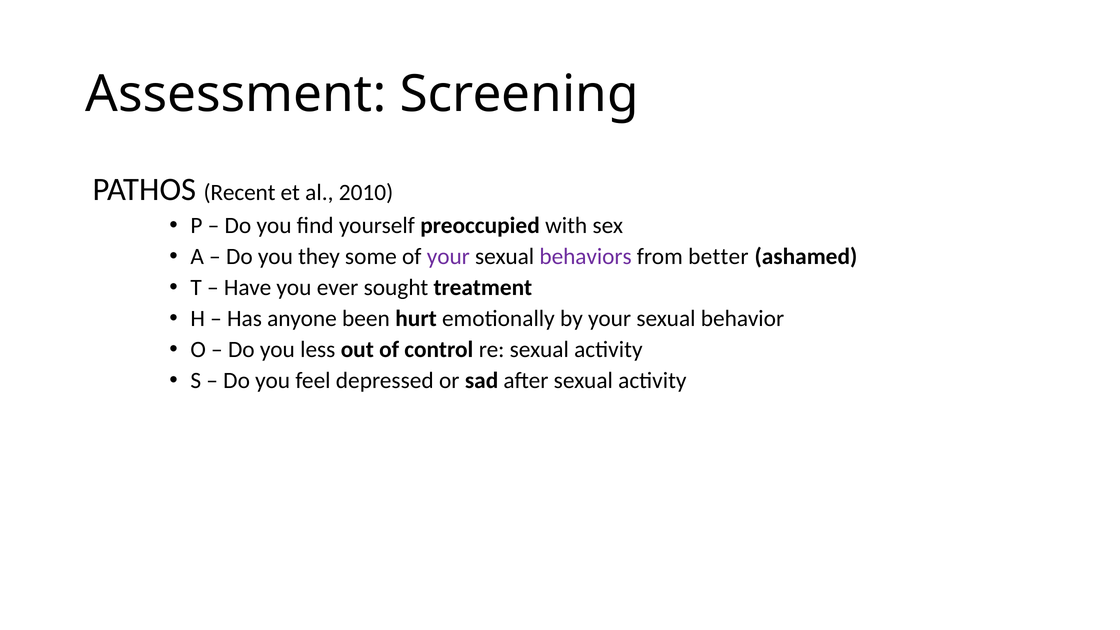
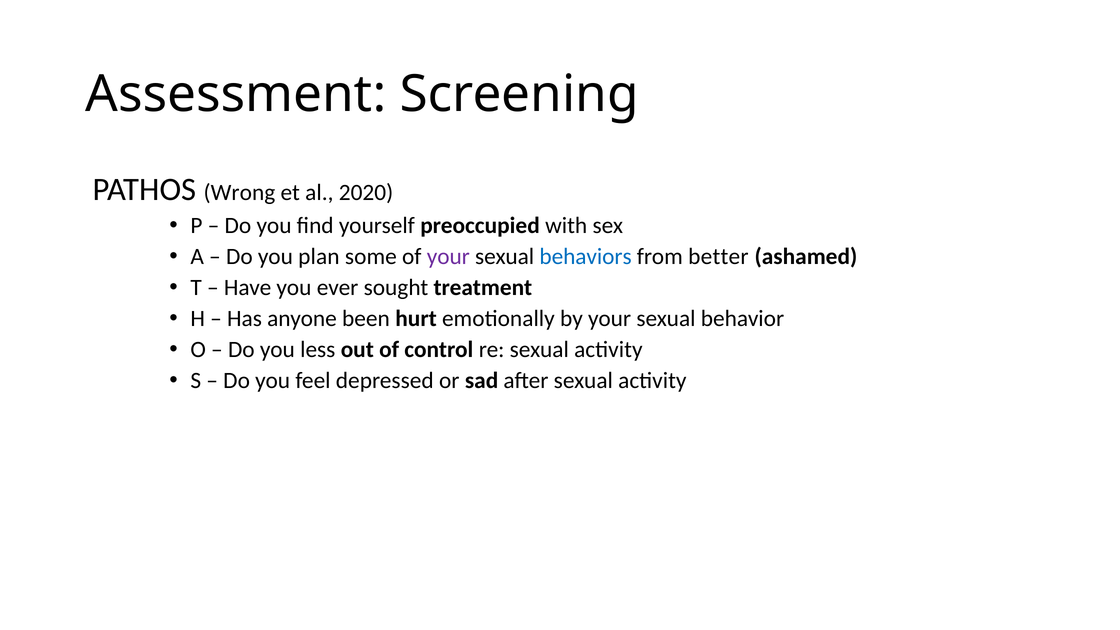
Recent: Recent -> Wrong
2010: 2010 -> 2020
they: they -> plan
behaviors colour: purple -> blue
